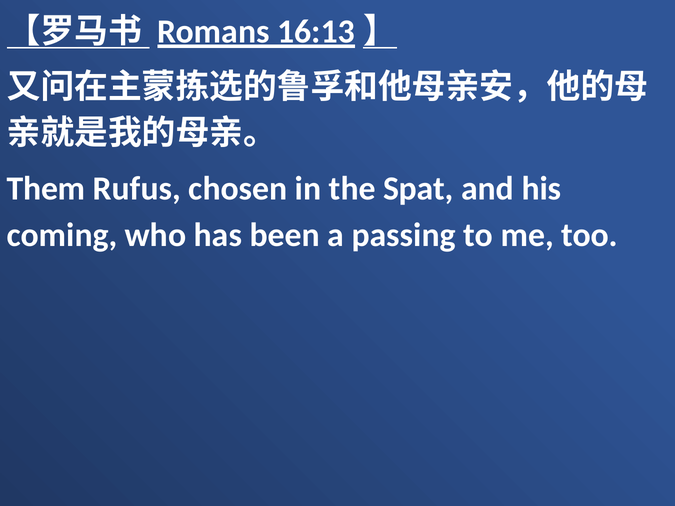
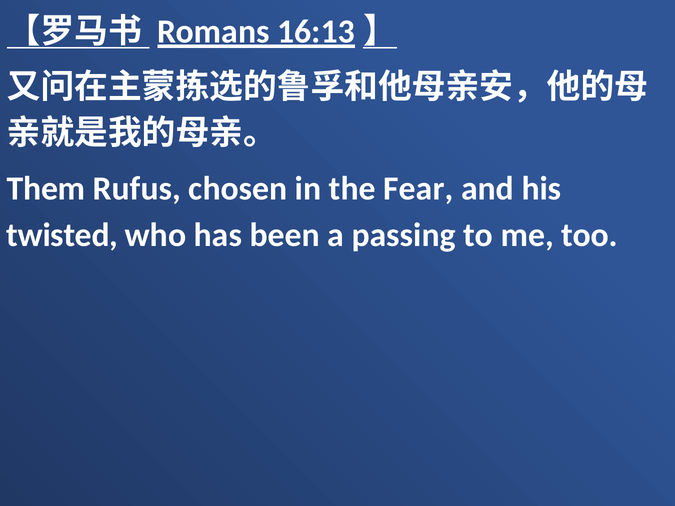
Spat: Spat -> Fear
coming: coming -> twisted
